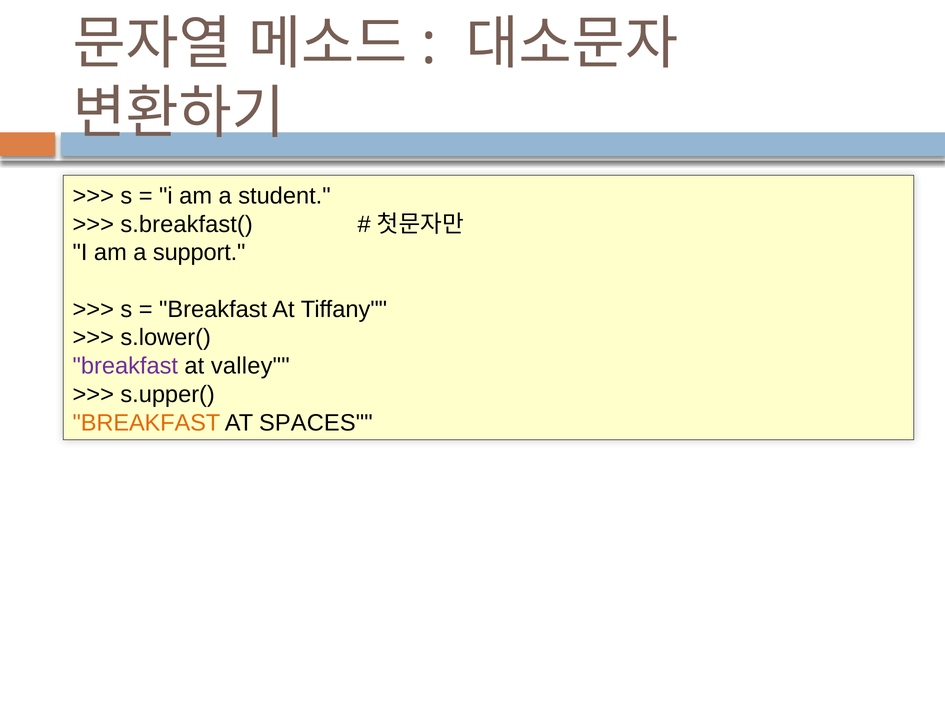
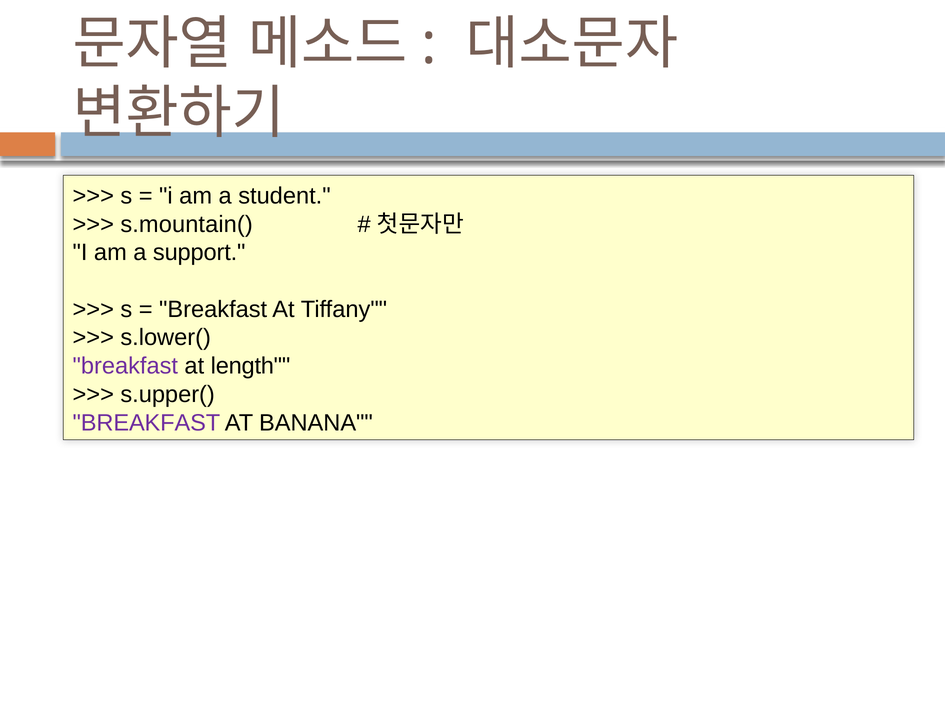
s.breakfast(: s.breakfast( -> s.mountain(
valley: valley -> length
BREAKFAST at (146, 423) colour: orange -> purple
SPACES: SPACES -> BANANA
